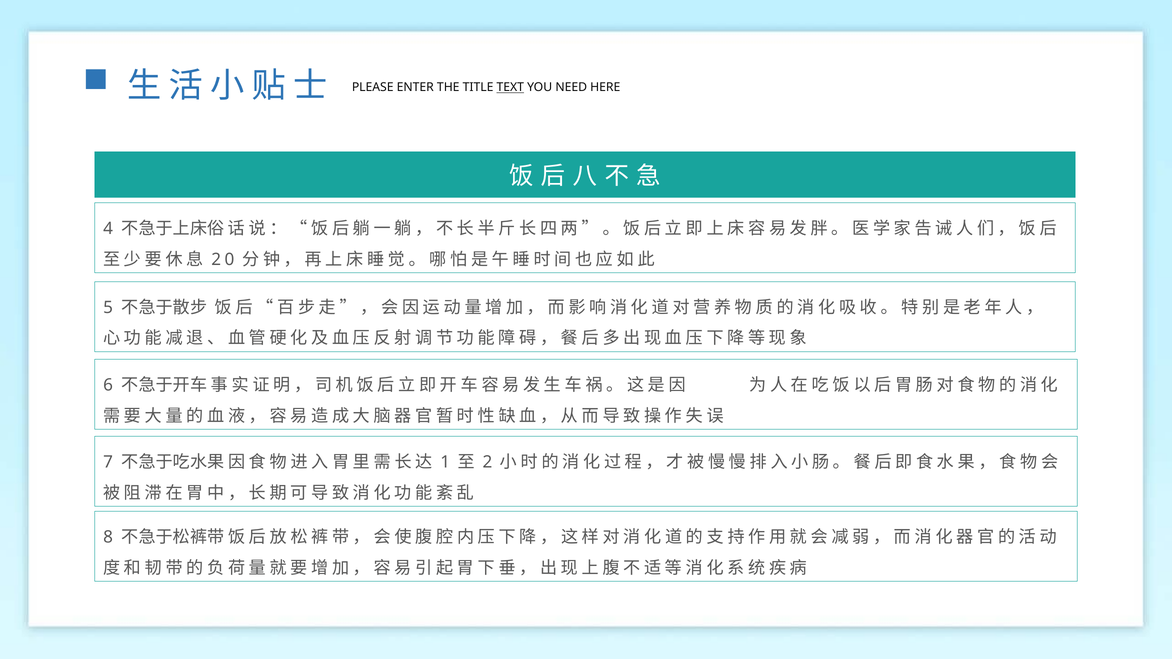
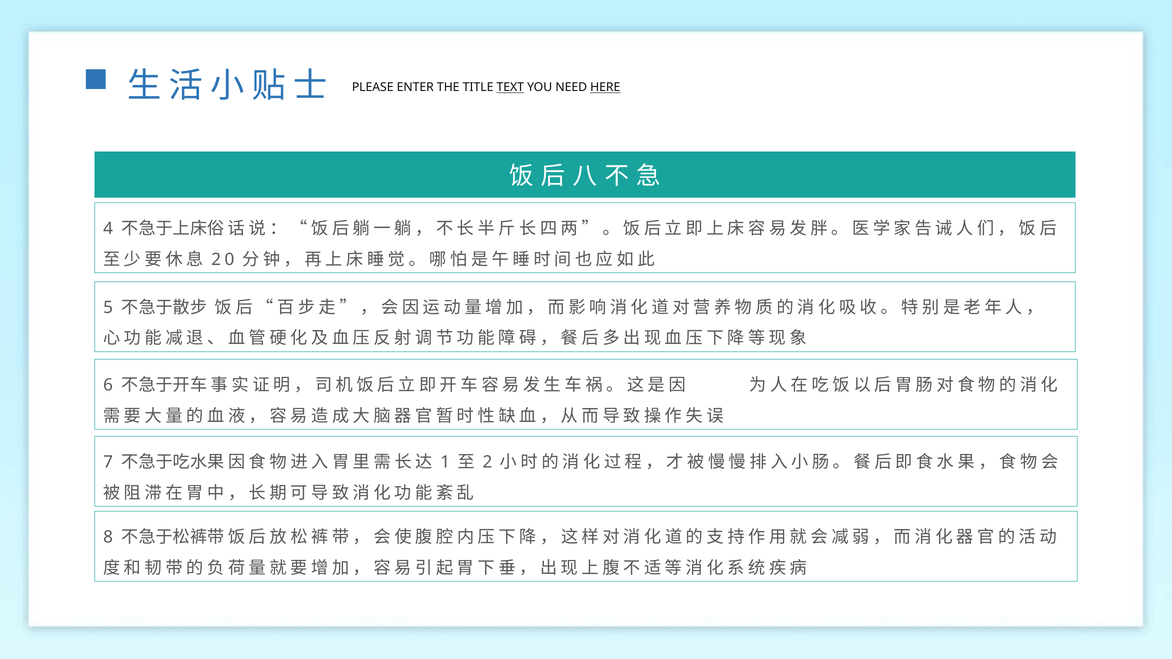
HERE underline: none -> present
